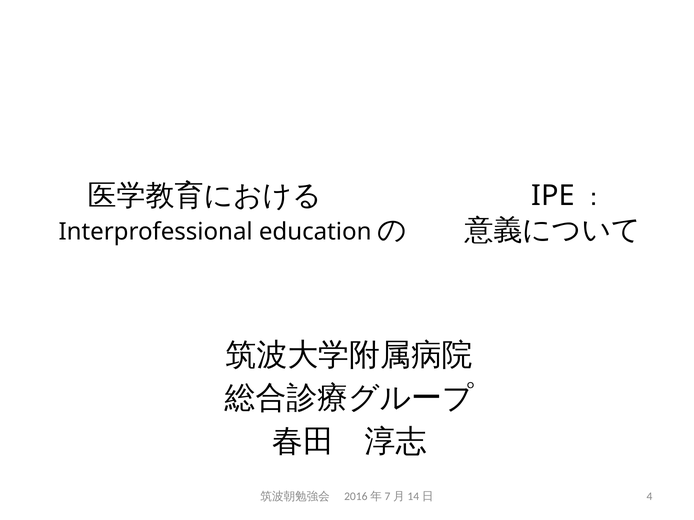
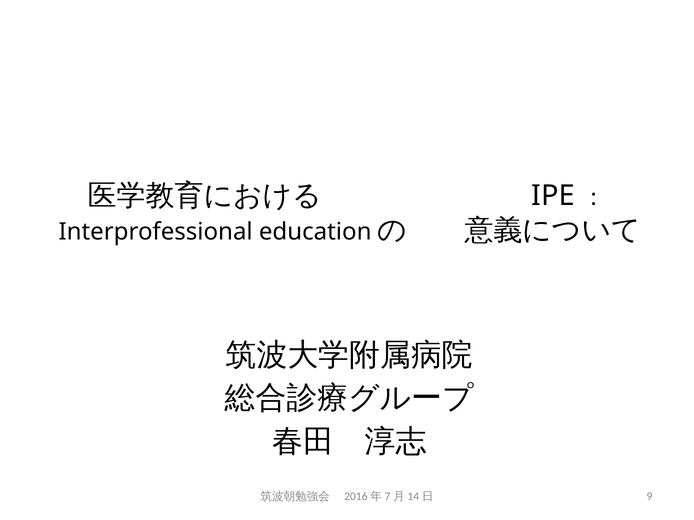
4: 4 -> 9
